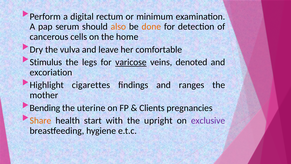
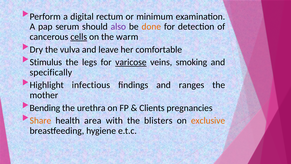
also colour: orange -> purple
cells underline: none -> present
home: home -> warm
denoted: denoted -> smoking
excoriation: excoriation -> specifically
cigarettes: cigarettes -> infectious
uterine: uterine -> urethra
start: start -> area
upright: upright -> blisters
exclusive colour: purple -> orange
